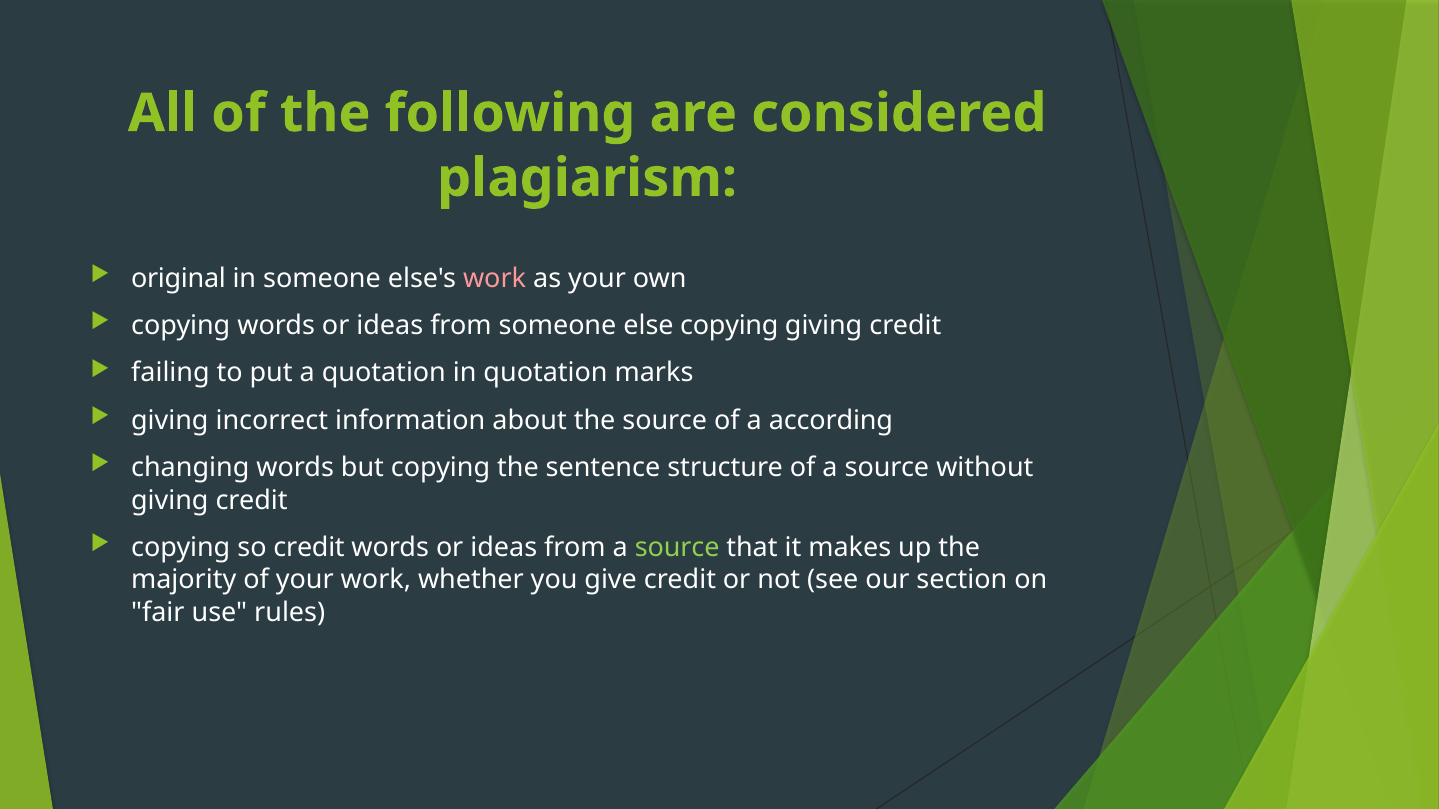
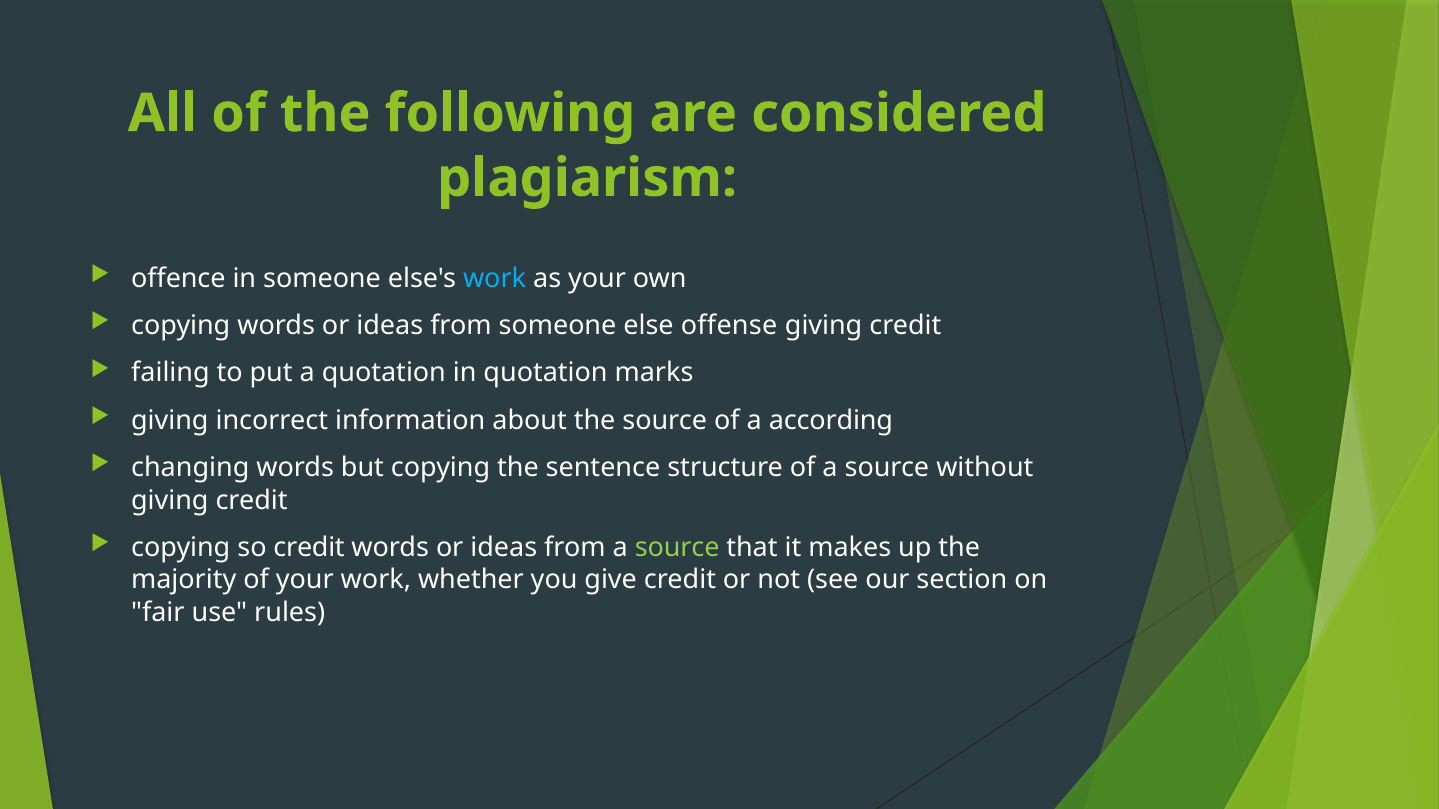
original: original -> offence
work at (495, 278) colour: pink -> light blue
else copying: copying -> offense
